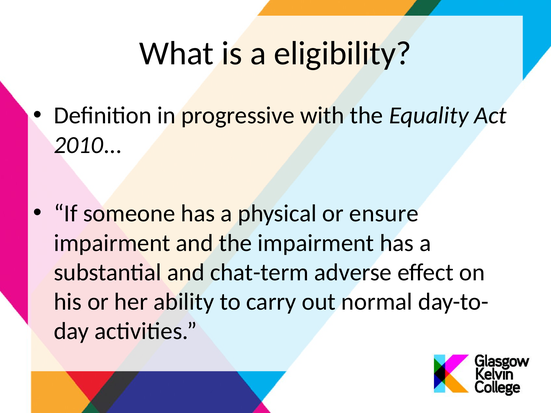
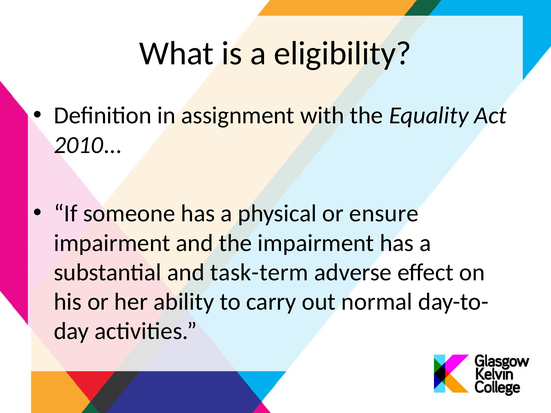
progressive: progressive -> assignment
chat-term: chat-term -> task-term
